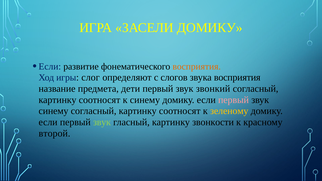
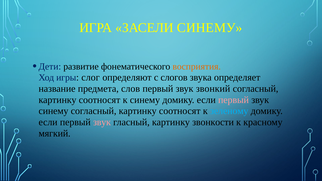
ЗАСЕЛИ ДОМИКУ: ДОМИКУ -> СИНЕМУ
Если at (50, 66): Если -> Дети
звука восприятия: восприятия -> определяет
дети: дети -> слов
зеленому colour: yellow -> light blue
звук at (102, 122) colour: light green -> pink
второй: второй -> мягкий
